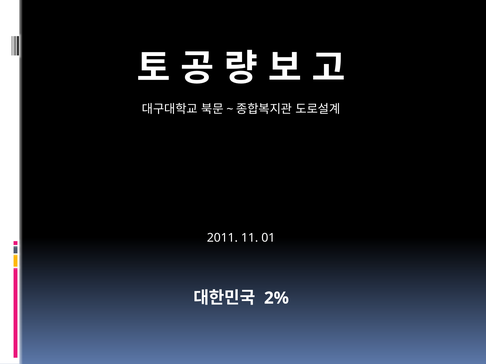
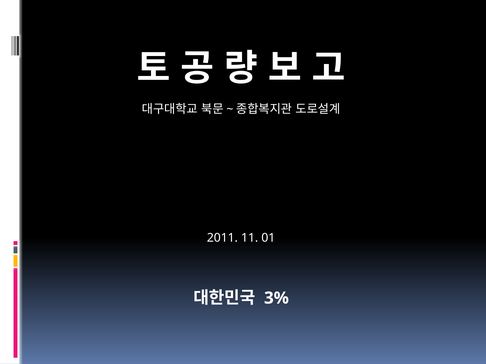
2%: 2% -> 3%
